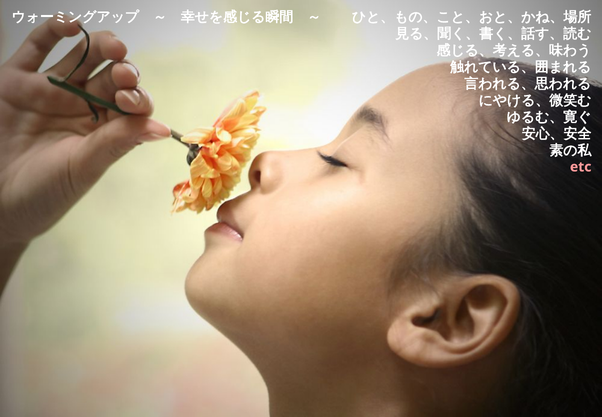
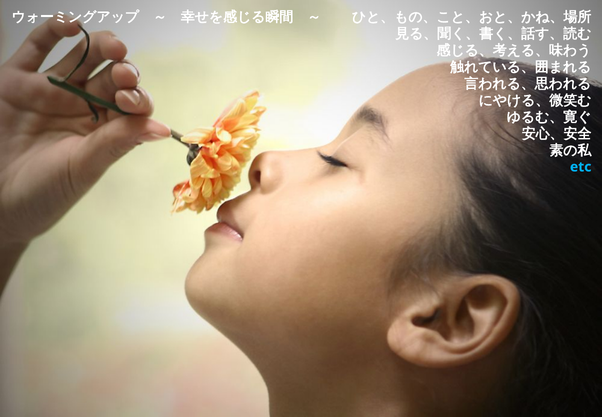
etc colour: pink -> light blue
